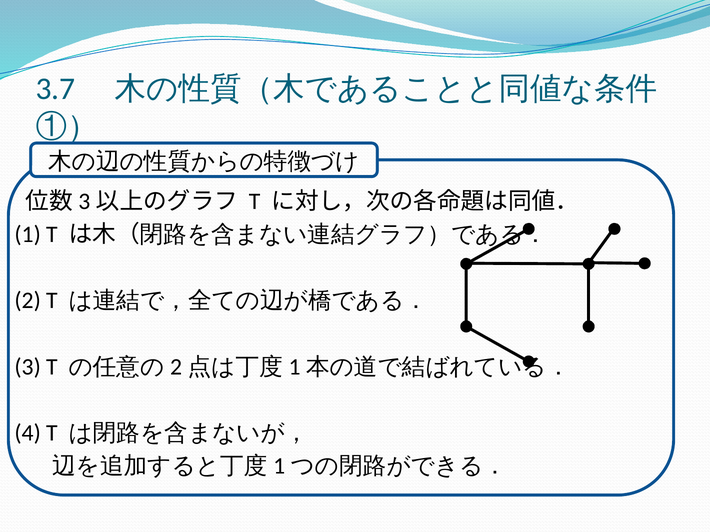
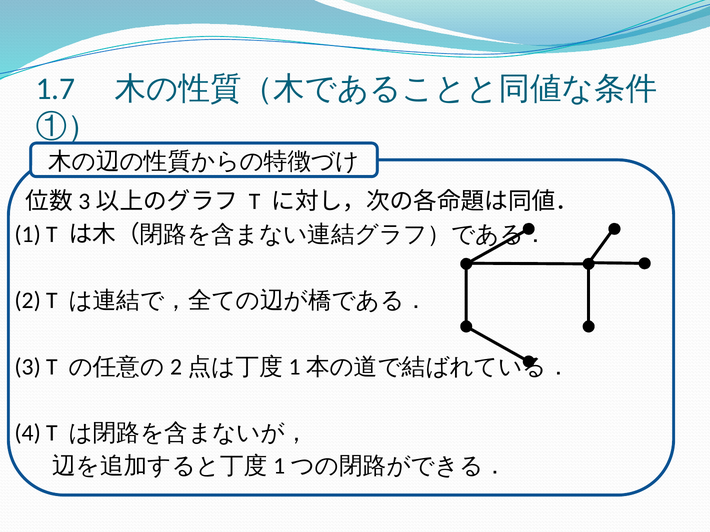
3.7: 3.7 -> 1.7
